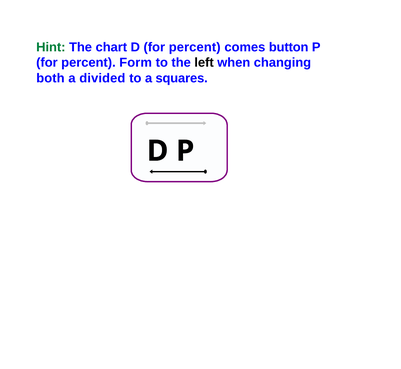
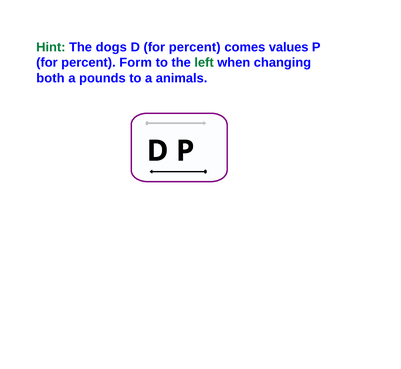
chart: chart -> dogs
button: button -> values
left colour: black -> green
divided: divided -> pounds
squares: squares -> animals
